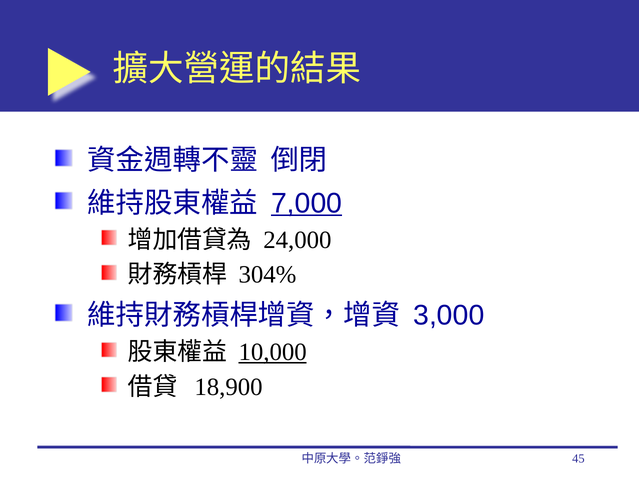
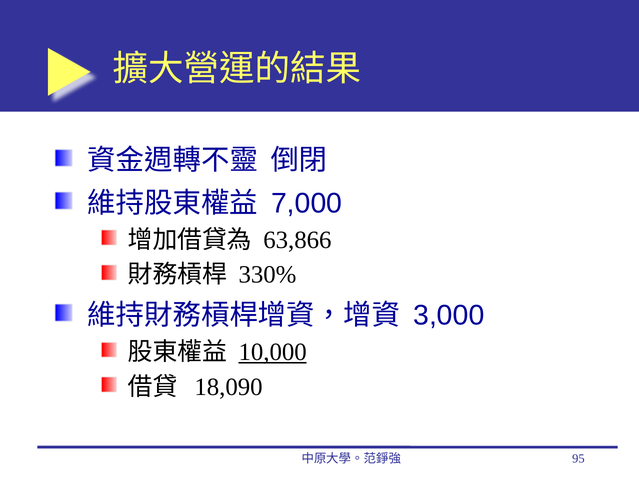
7,000 underline: present -> none
24,000: 24,000 -> 63,866
304%: 304% -> 330%
18,900: 18,900 -> 18,090
45: 45 -> 95
